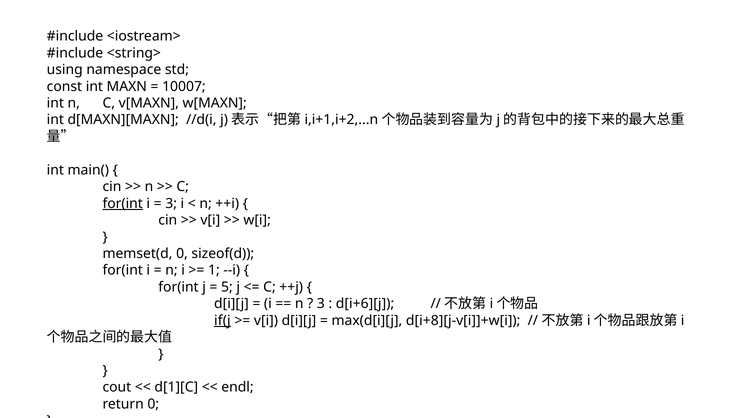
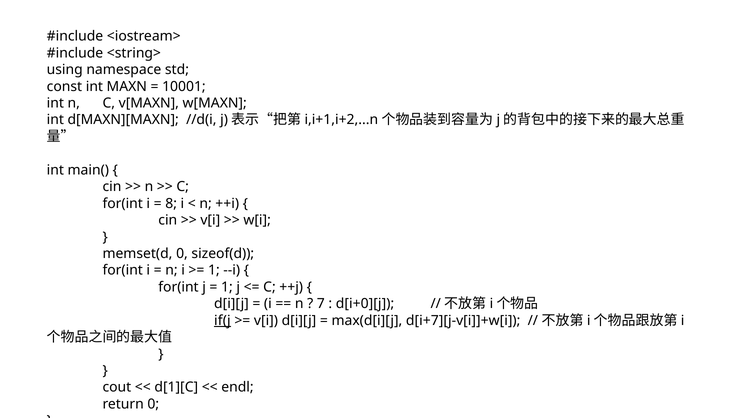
10007: 10007 -> 10001
for(int at (123, 204) underline: present -> none
3 at (171, 204): 3 -> 8
5 at (227, 287): 5 -> 1
3 at (321, 304): 3 -> 7
d[i+6][j: d[i+6][j -> d[i+0][j
d[i+8][j-v[i]]+w[i: d[i+8][j-v[i]]+w[i -> d[i+7][j-v[i]]+w[i
